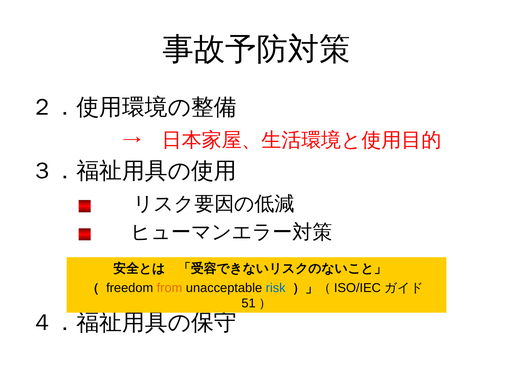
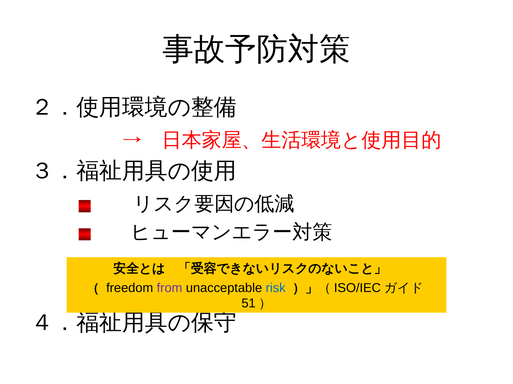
from colour: orange -> purple
